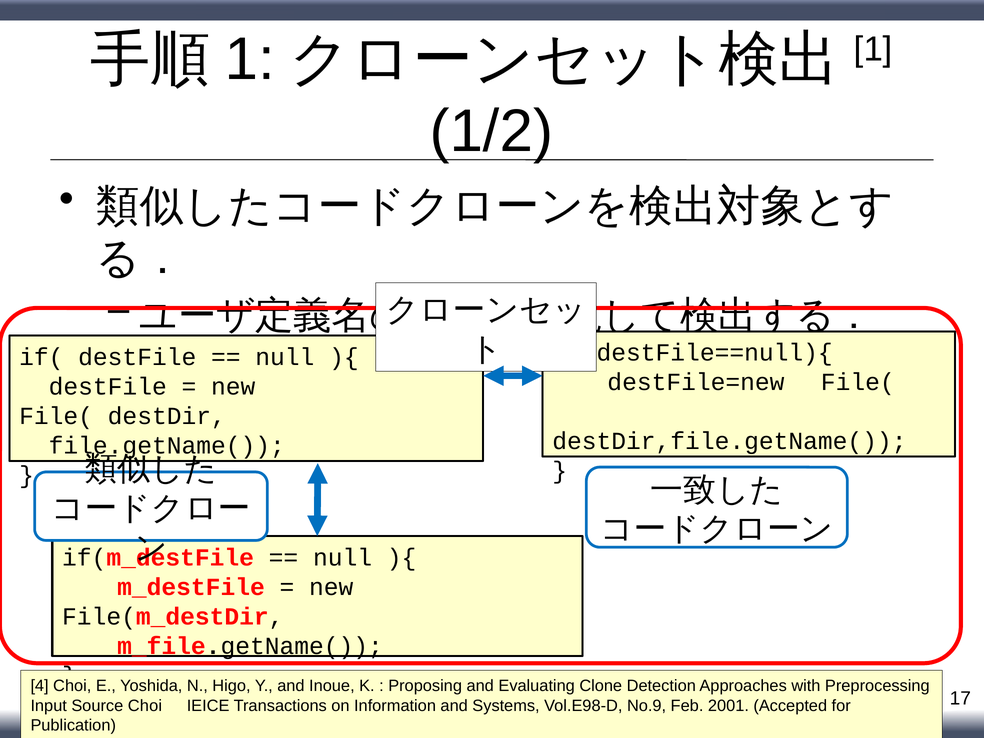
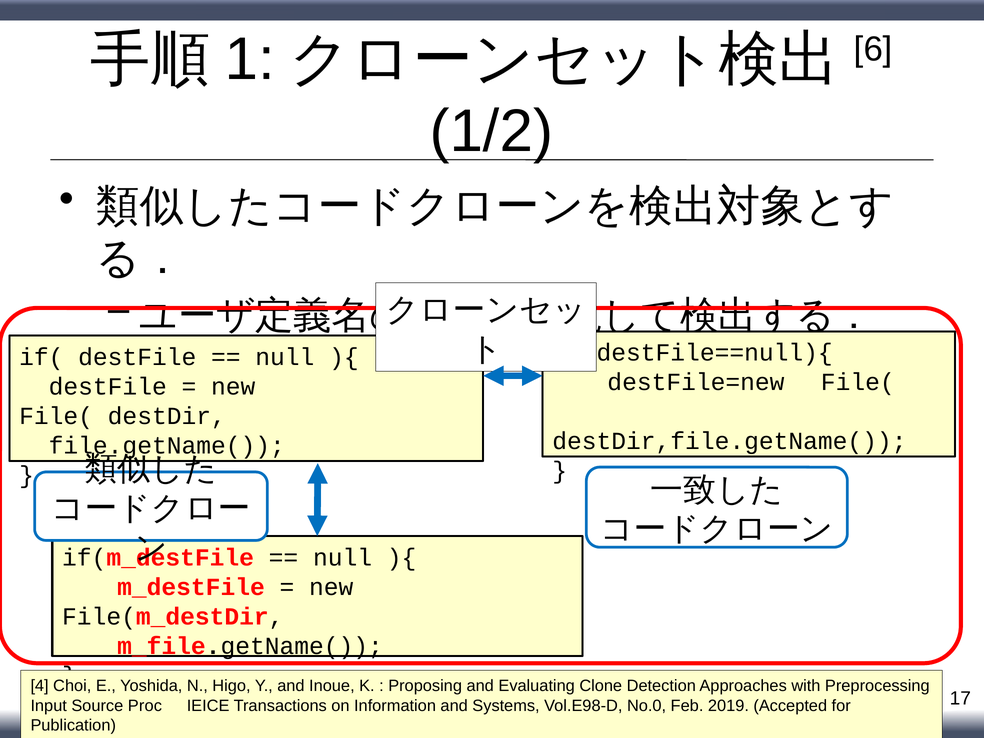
1 at (873, 49): 1 -> 6
Source Choi: Choi -> Proc
No.9: No.9 -> No.0
2001: 2001 -> 2019
